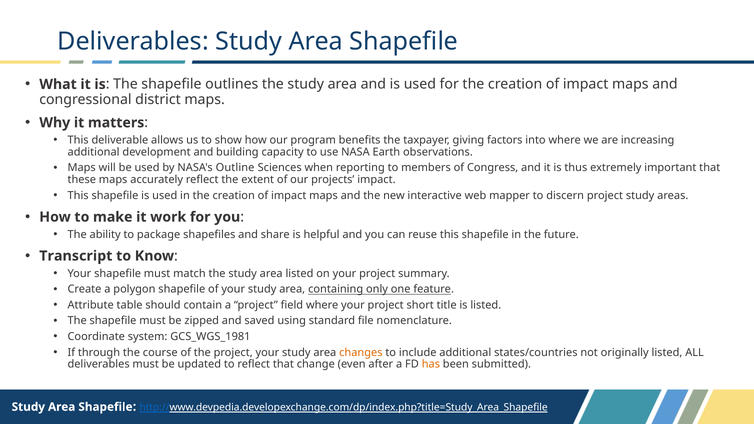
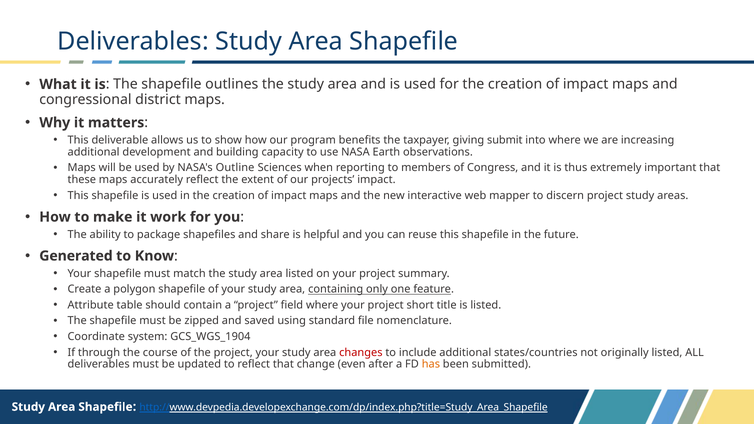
factors: factors -> submit
Transcript: Transcript -> Generated
GCS_WGS_1981: GCS_WGS_1981 -> GCS_WGS_1904
changes colour: orange -> red
